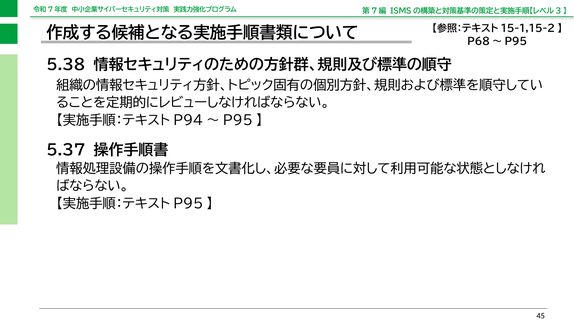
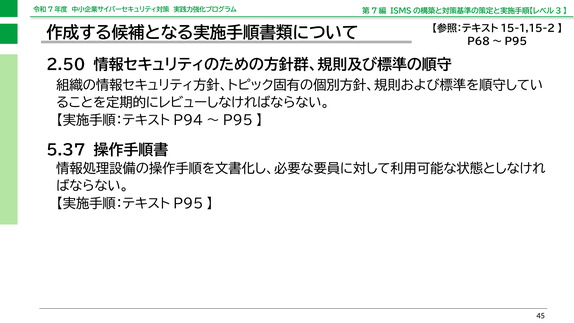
5.38: 5.38 -> 2.50
